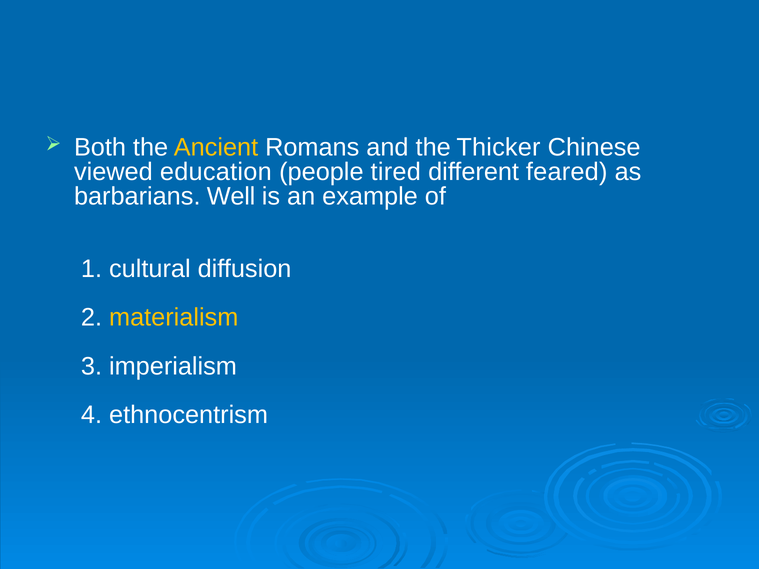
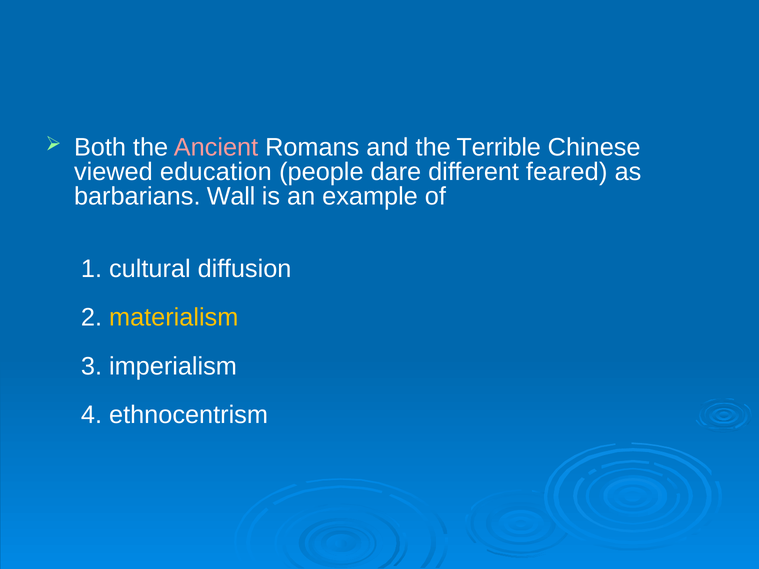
Ancient colour: yellow -> pink
Thicker: Thicker -> Terrible
tired: tired -> dare
Well: Well -> Wall
